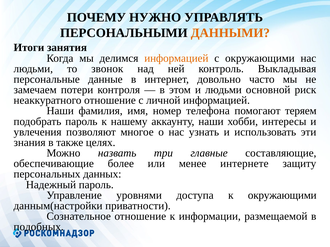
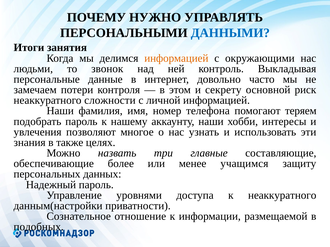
ДАННЫМИ colour: orange -> blue
и людьми: людьми -> секрету
неаккуратного отношение: отношение -> сложности
интернете: интернете -> учащимся
к окружающими: окружающими -> неаккуратного
